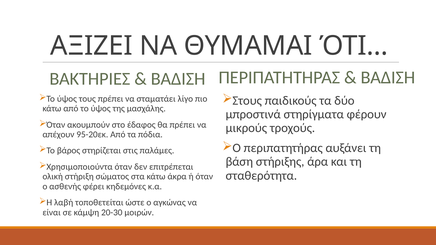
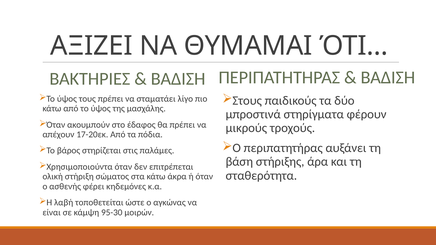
95-20εκ: 95-20εκ -> 17-20εκ
20-30: 20-30 -> 95-30
